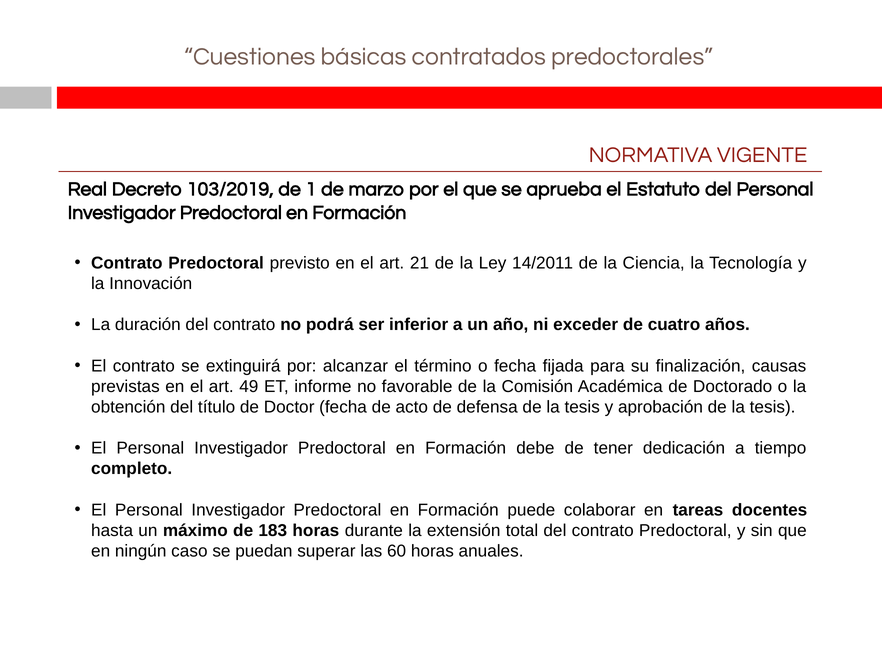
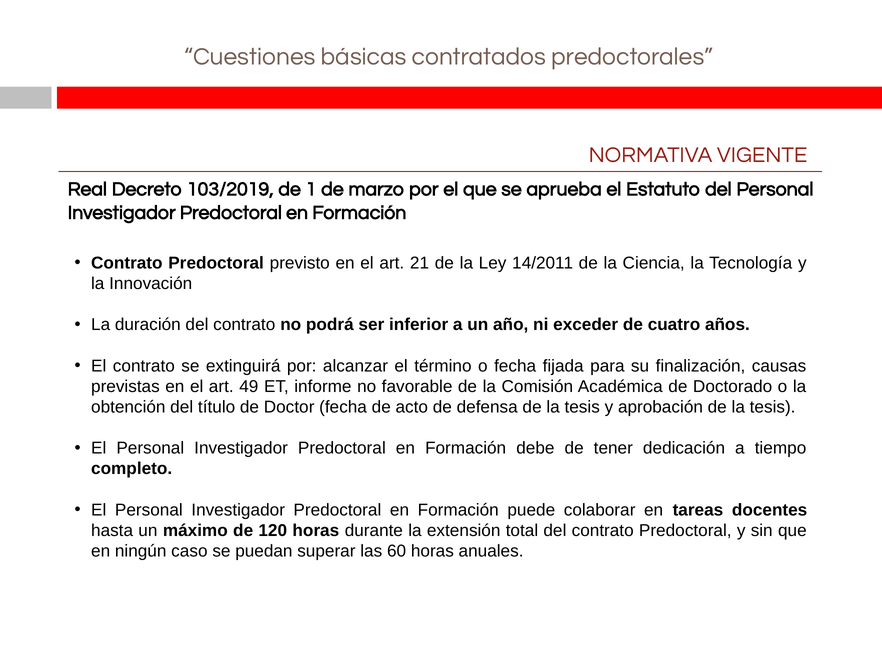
183: 183 -> 120
